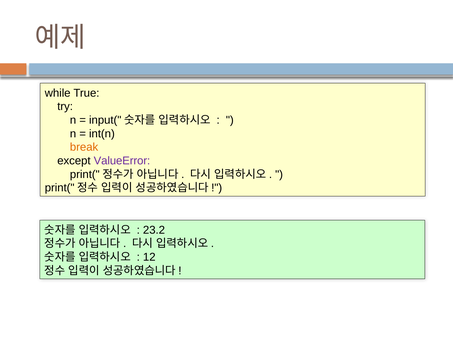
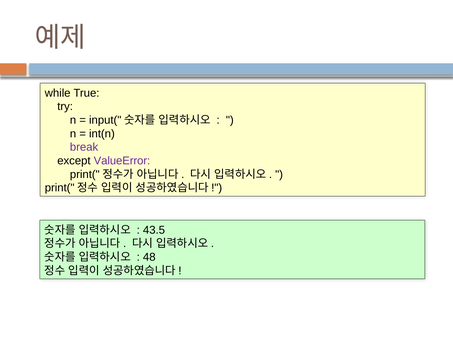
break colour: orange -> purple
23.2: 23.2 -> 43.5
12: 12 -> 48
